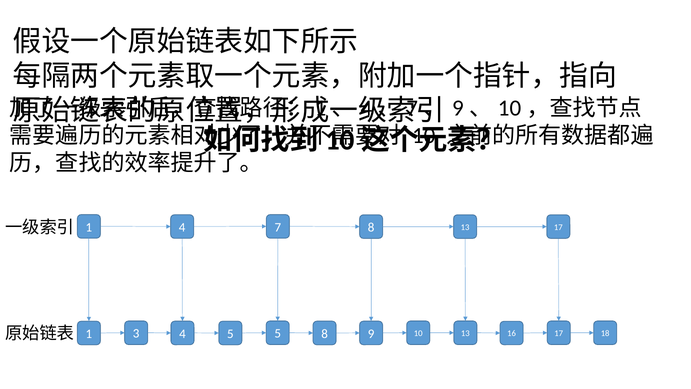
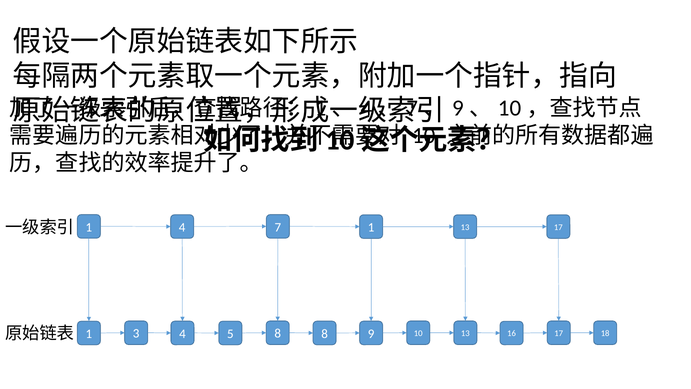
7 8: 8 -> 1
5 5: 5 -> 8
